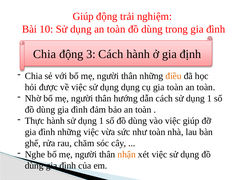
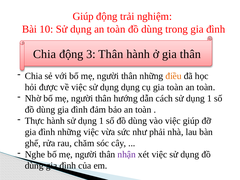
3 Cách: Cách -> Thân
gia định: định -> thân
như toàn: toàn -> phải
nhận colour: orange -> purple
